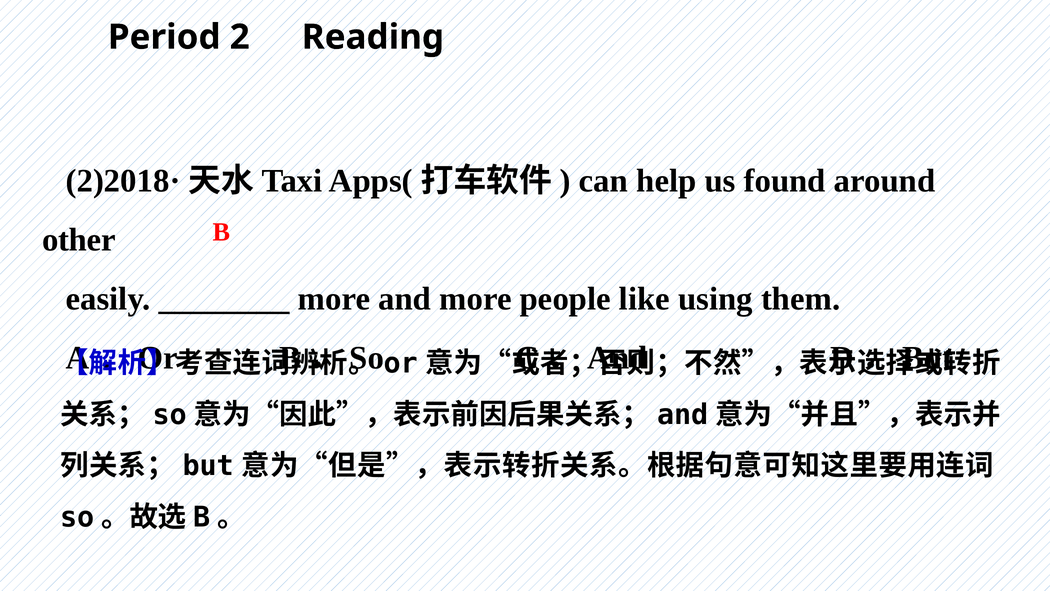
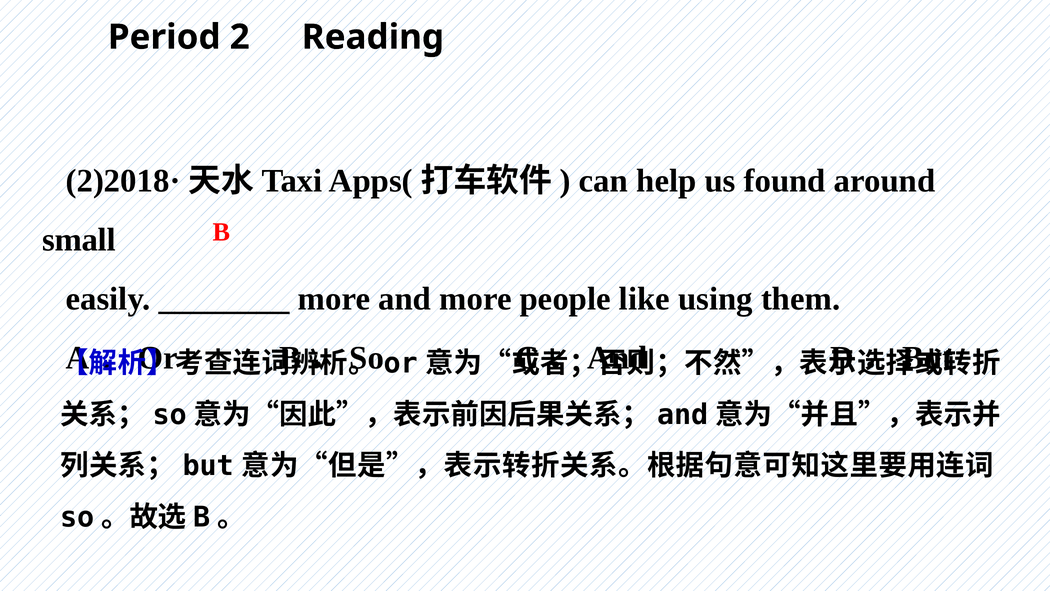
other: other -> small
